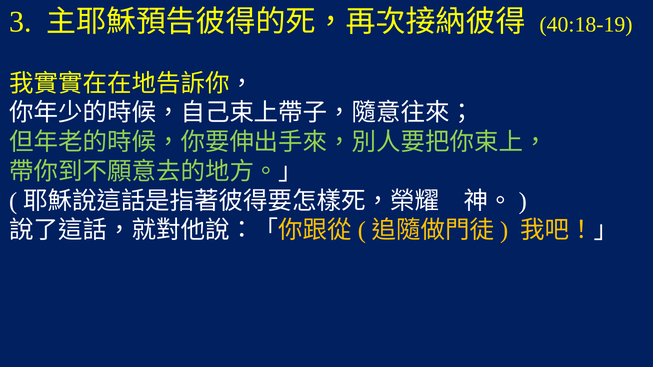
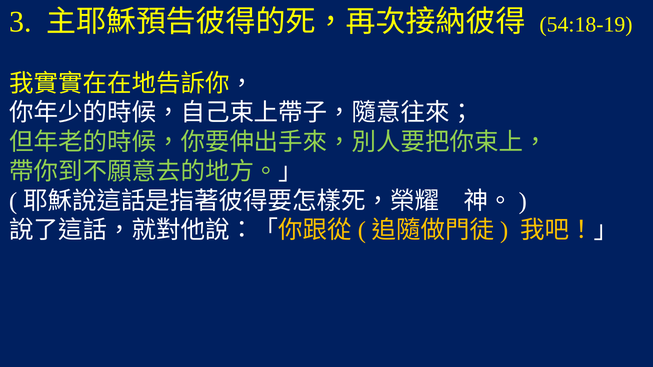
40:18-19: 40:18-19 -> 54:18-19
